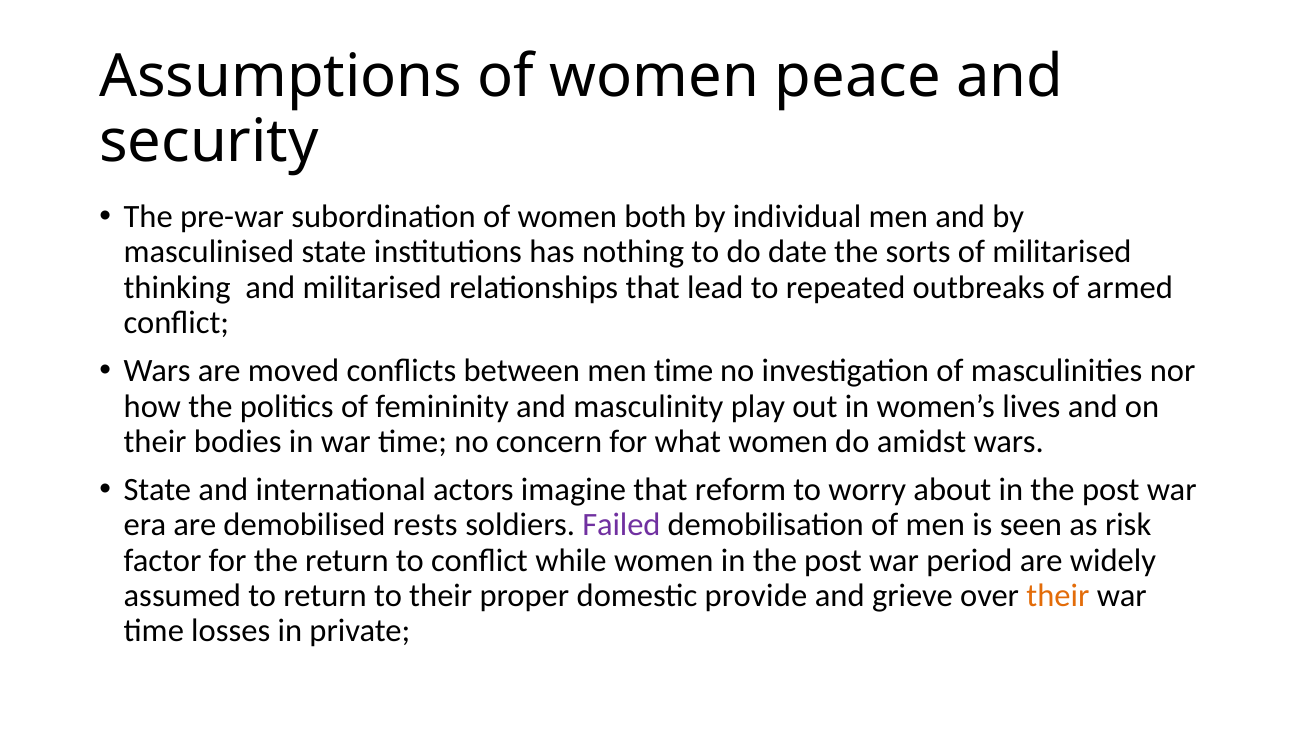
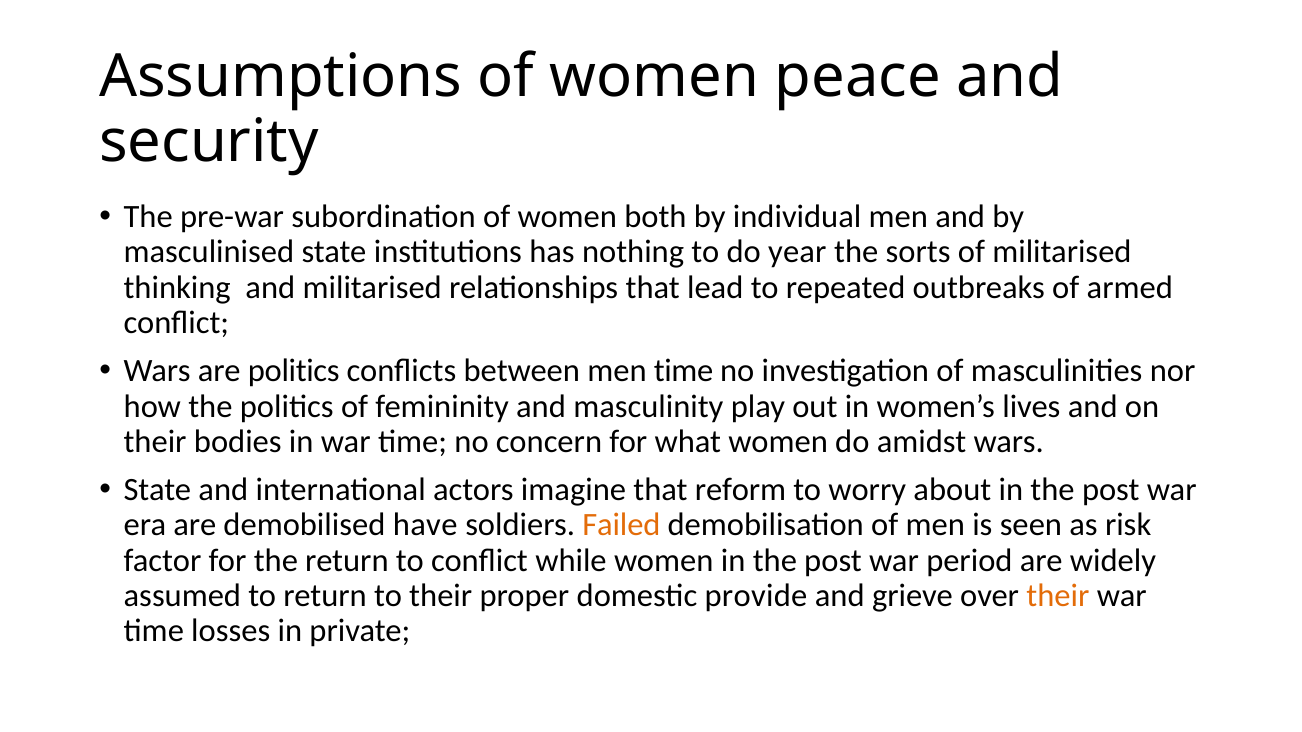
date: date -> year
are moved: moved -> politics
rests: rests -> have
Failed colour: purple -> orange
